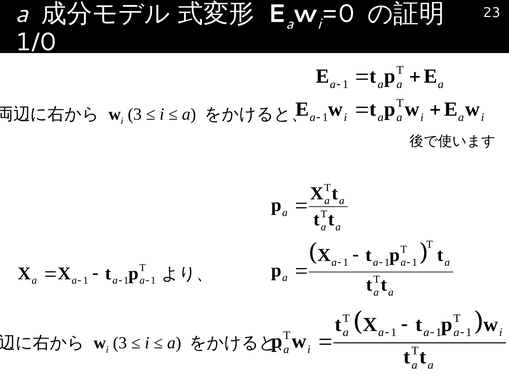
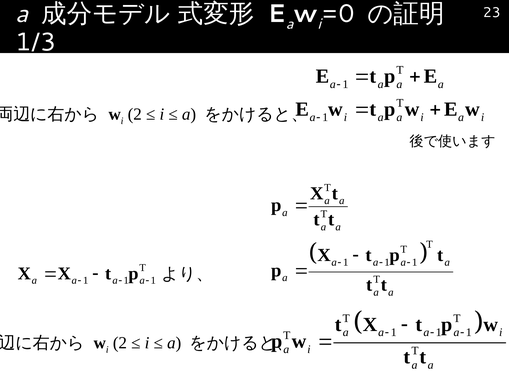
1/0: 1/0 -> 1/3
3 at (135, 114): 3 -> 2
3 at (120, 343): 3 -> 2
